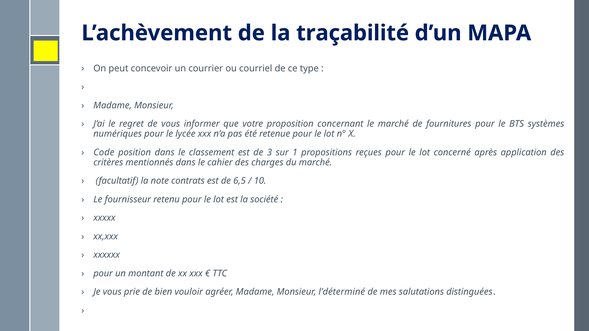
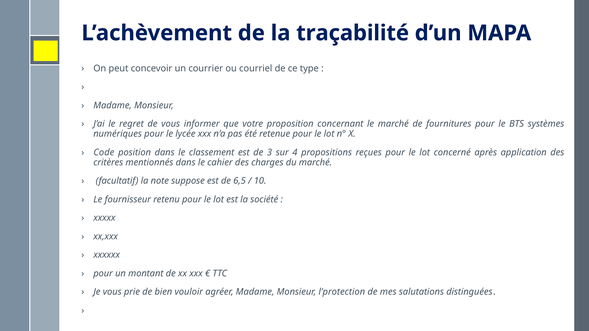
1: 1 -> 4
contrats: contrats -> suppose
l’déterminé: l’déterminé -> l’protection
